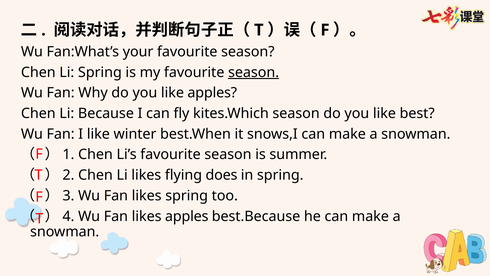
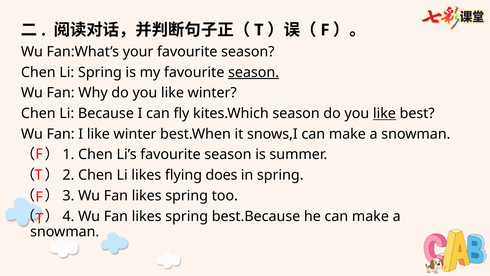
you like apples: apples -> winter
like at (384, 113) underline: none -> present
apples at (187, 216): apples -> spring
